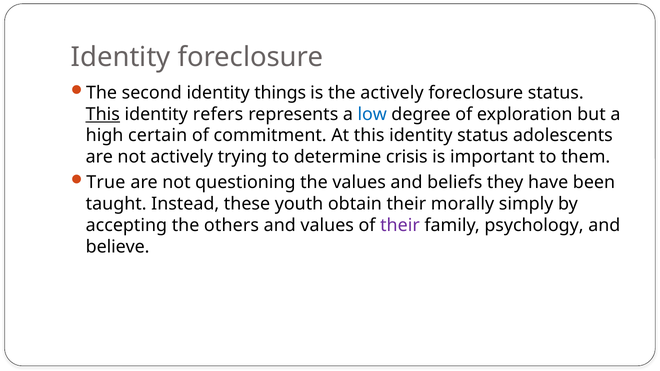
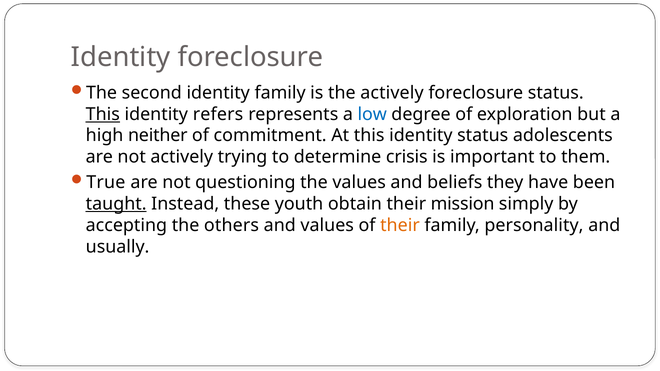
identity things: things -> family
certain: certain -> neither
taught underline: none -> present
morally: morally -> mission
their at (400, 225) colour: purple -> orange
psychology: psychology -> personality
believe: believe -> usually
